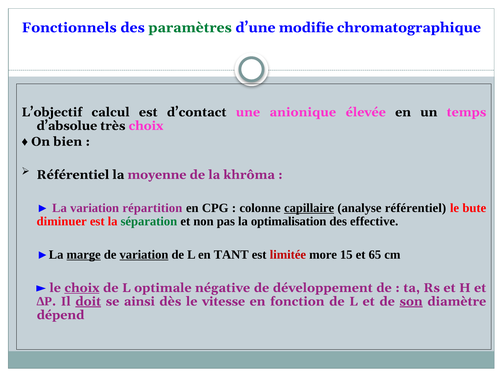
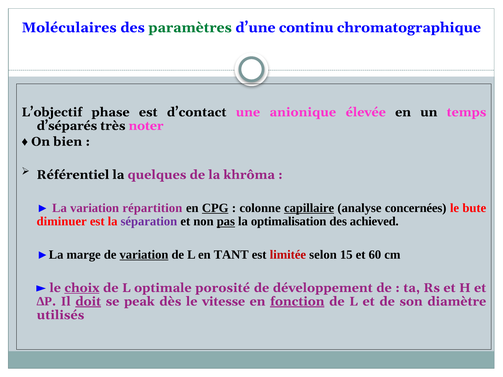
Fonctionnels: Fonctionnels -> Moléculaires
modifie: modifie -> continu
calcul: calcul -> phase
d’absolue: d’absolue -> d’séparés
très choix: choix -> noter
moyenne: moyenne -> quelques
CPG underline: none -> present
analyse référentiel: référentiel -> concernées
séparation colour: green -> purple
pas underline: none -> present
effective: effective -> achieved
marge underline: present -> none
more: more -> selon
65: 65 -> 60
négative: négative -> porosité
ainsi: ainsi -> peak
fonction underline: none -> present
son underline: present -> none
dépend: dépend -> utilisés
